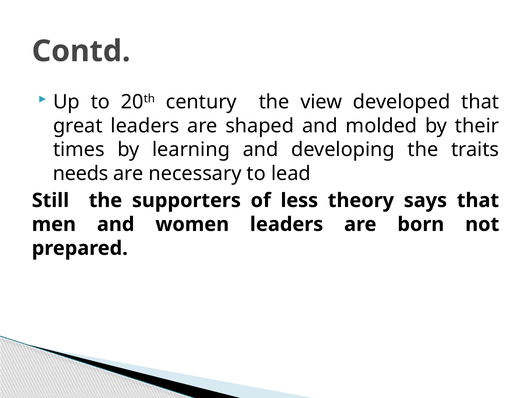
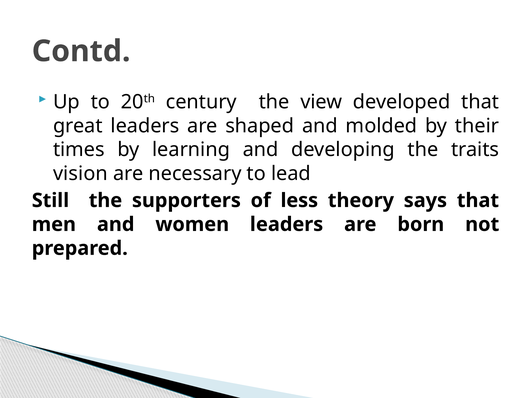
needs: needs -> vision
